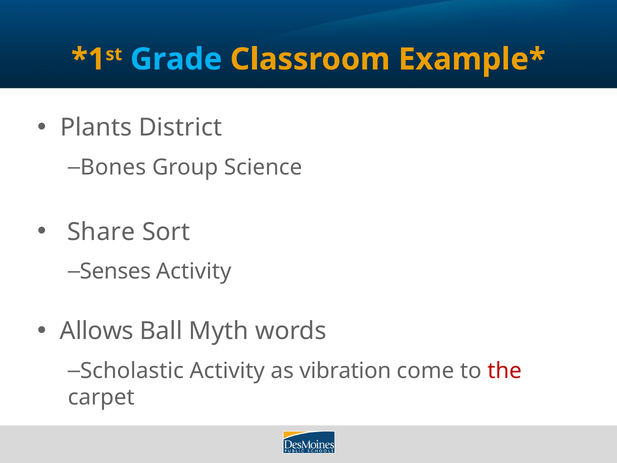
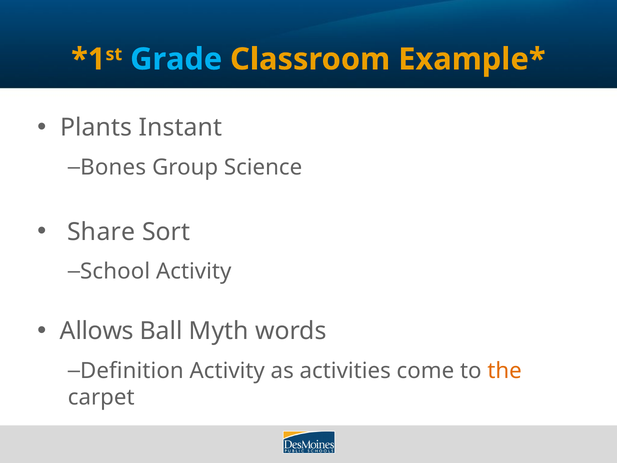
District: District -> Instant
Senses: Senses -> School
Scholastic: Scholastic -> Definition
vibration: vibration -> activities
the colour: red -> orange
